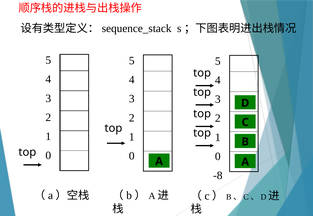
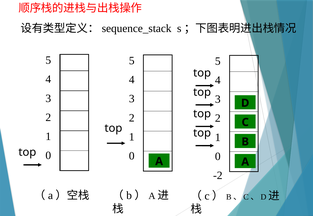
-8: -8 -> -2
